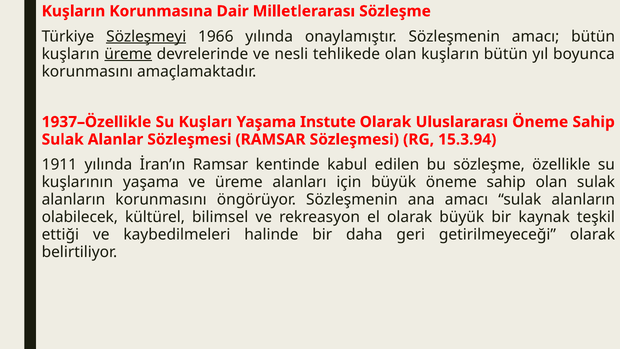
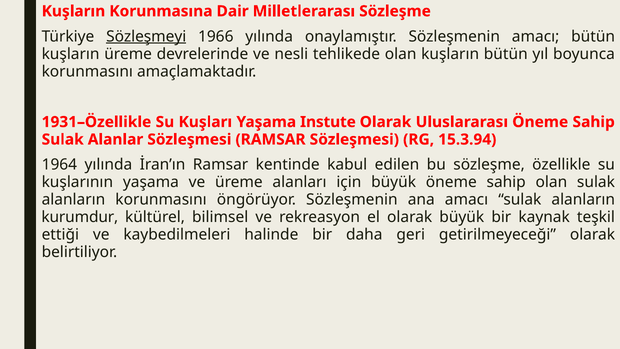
üreme at (128, 54) underline: present -> none
1937–Özellikle: 1937–Özellikle -> 1931–Özellikle
1911: 1911 -> 1964
olabilecek: olabilecek -> kurumdur
